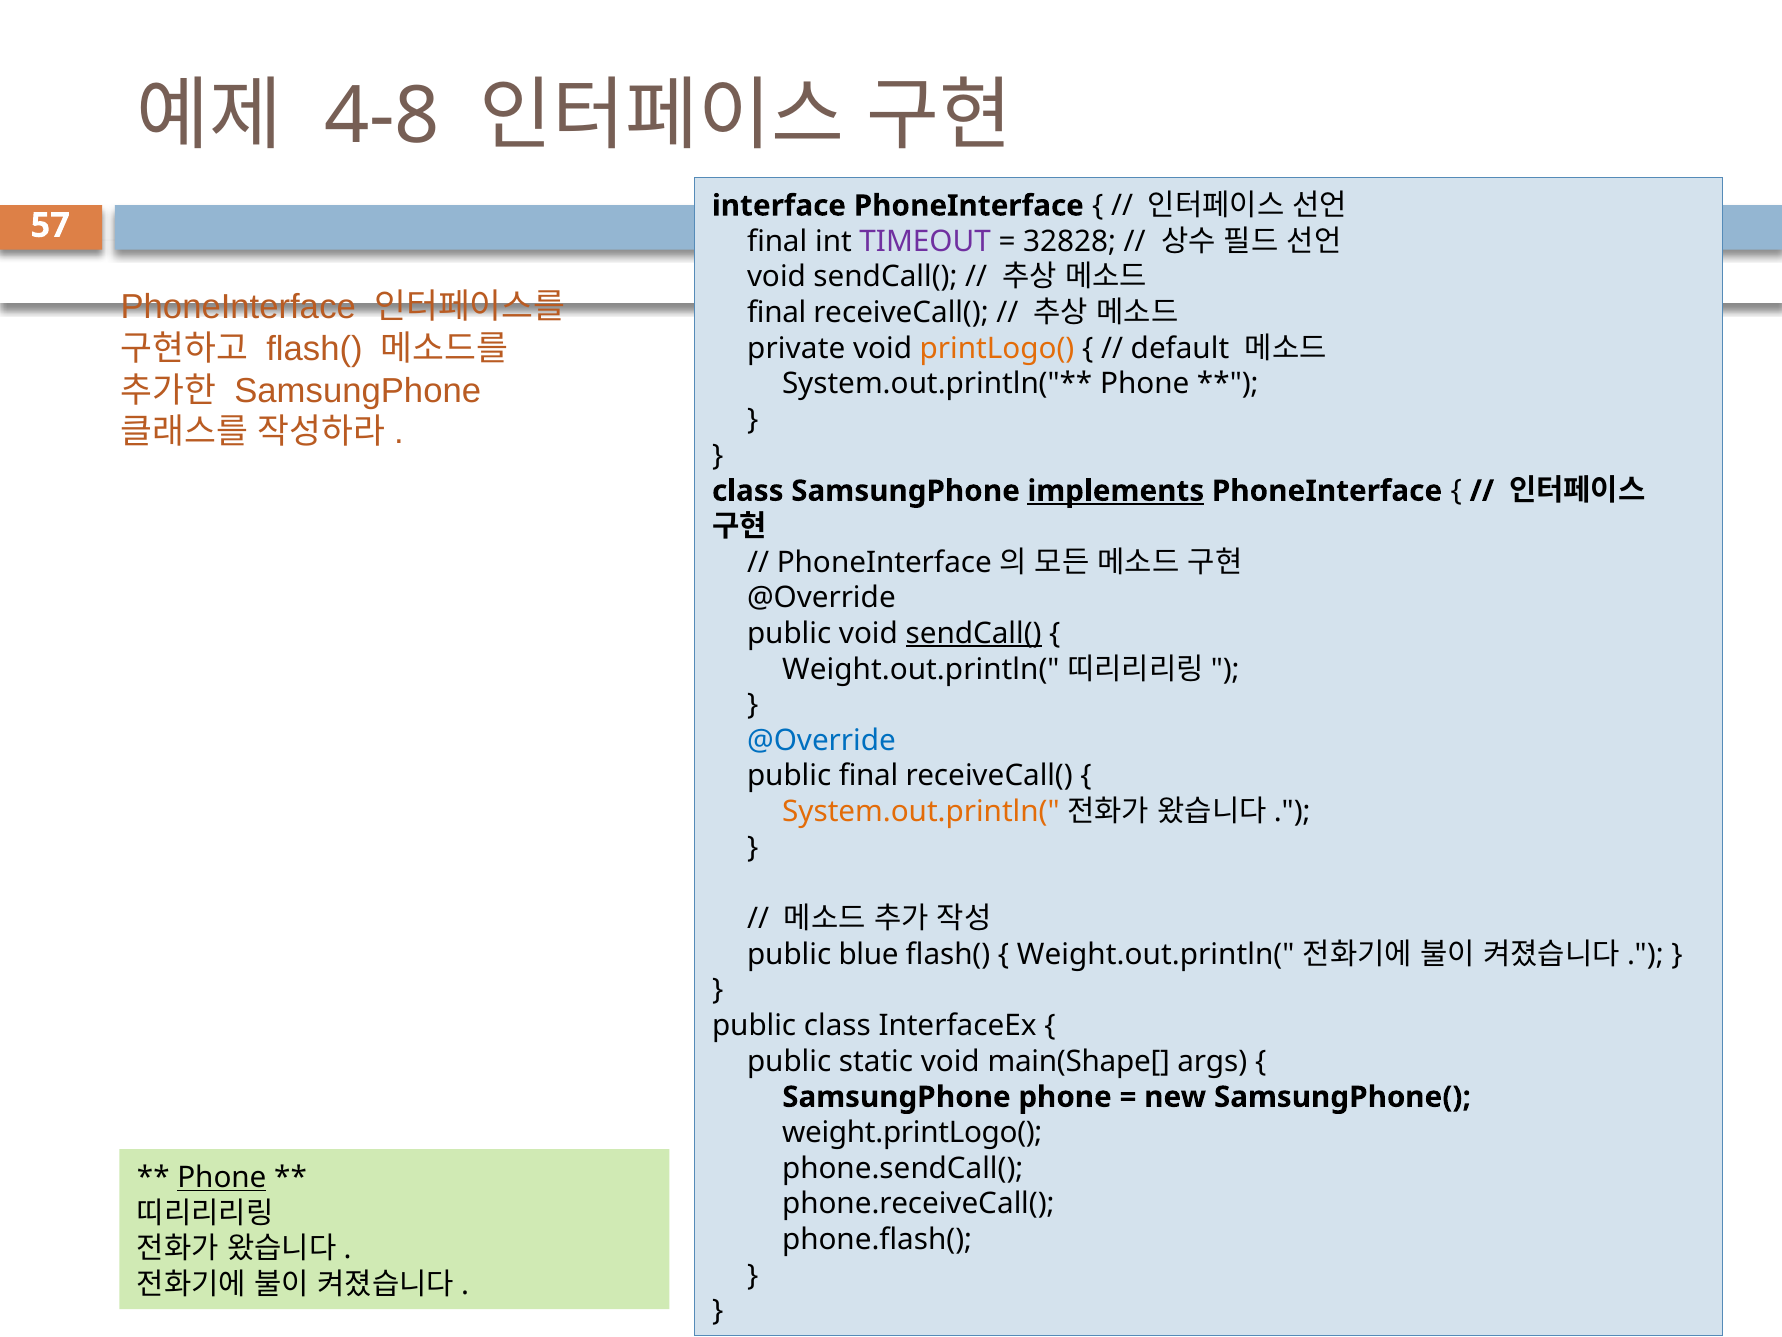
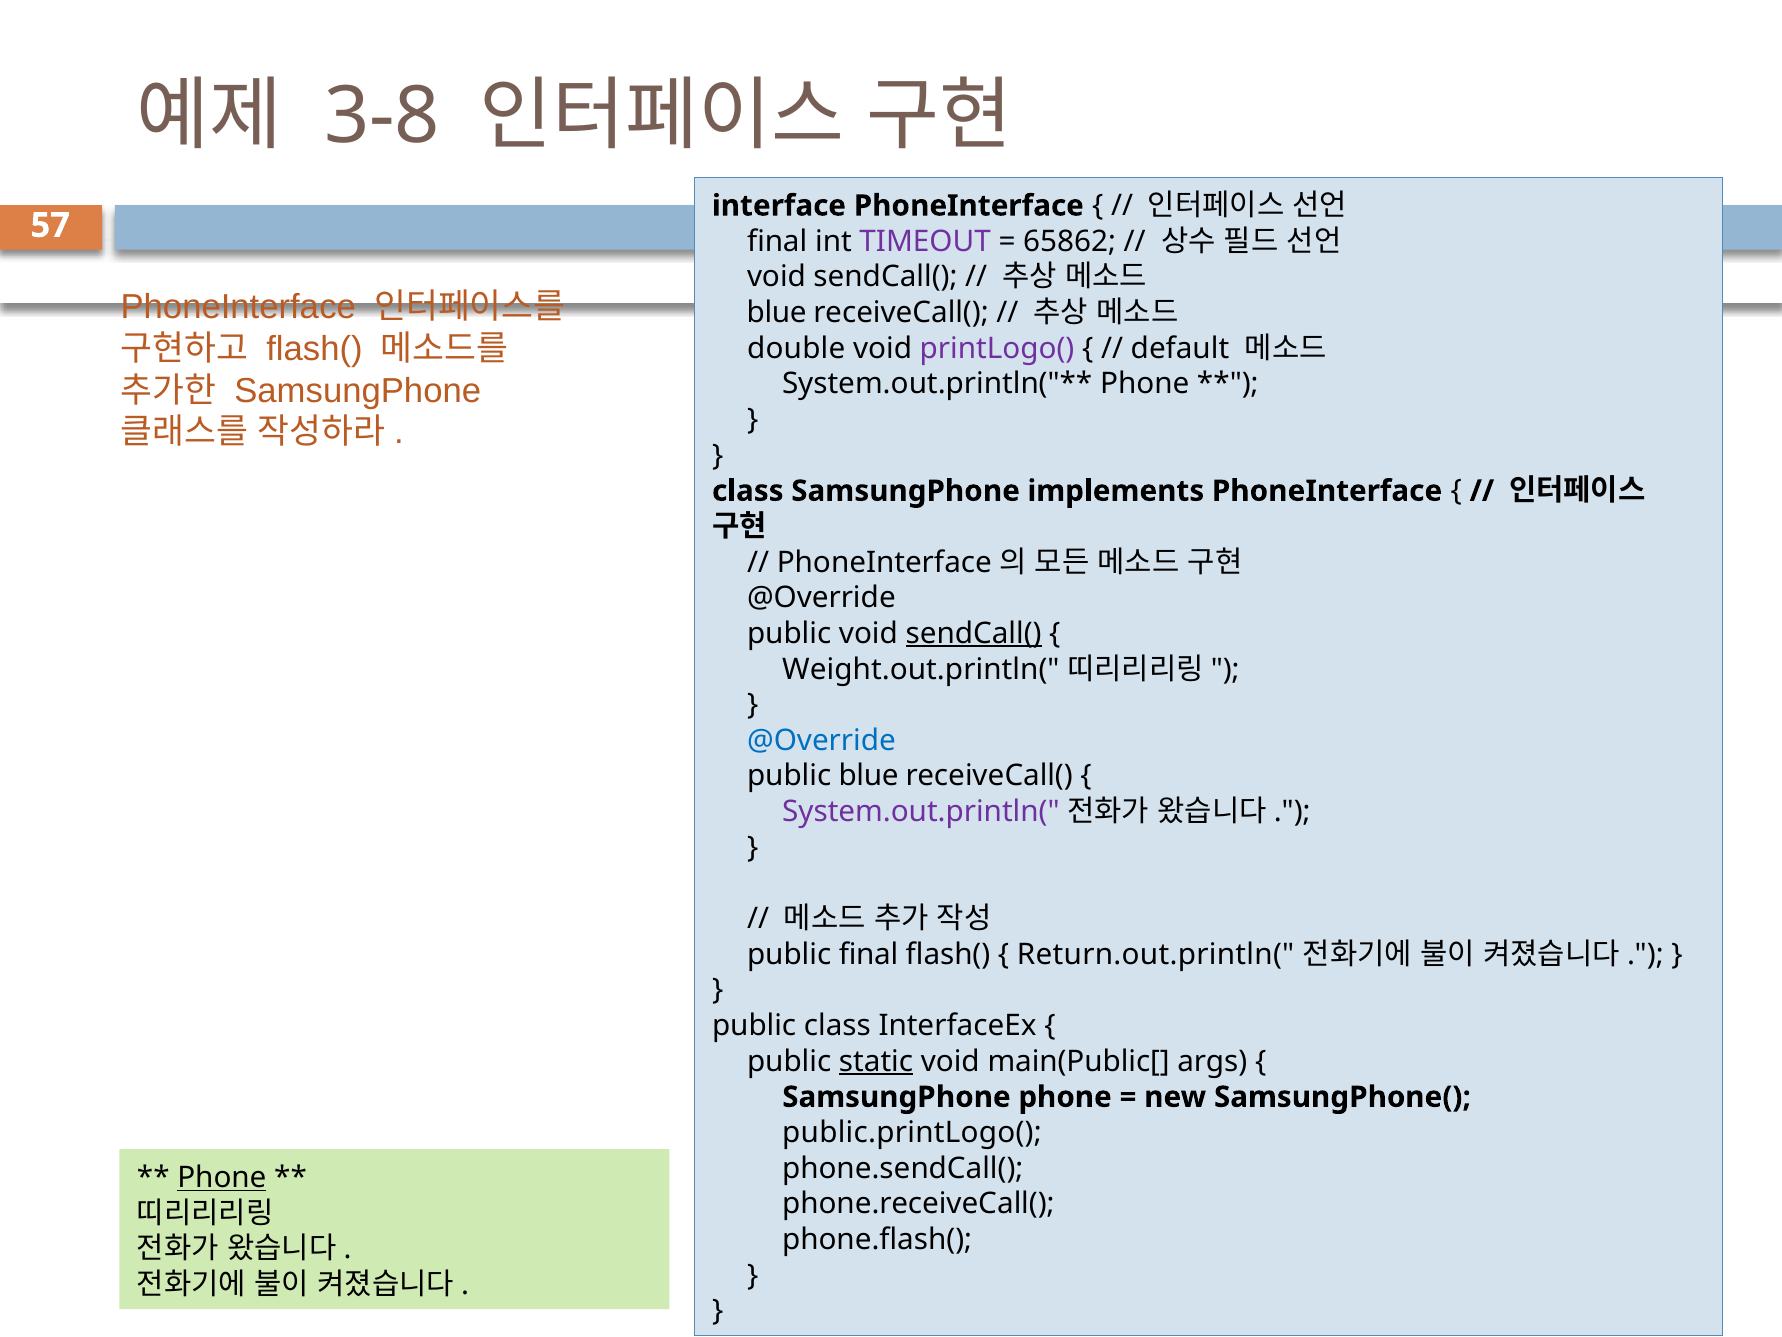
4-8: 4-8 -> 3-8
32828: 32828 -> 65862
final at (777, 313): final -> blue
private: private -> double
printLogo( colour: orange -> purple
implements underline: present -> none
public final: final -> blue
System.out.println( colour: orange -> purple
public blue: blue -> final
Weight.out.println( at (1156, 954): Weight.out.println( -> Return.out.println(
static underline: none -> present
main(Shape[: main(Shape[ -> main(Public[
weight.printLogo(: weight.printLogo( -> public.printLogo(
